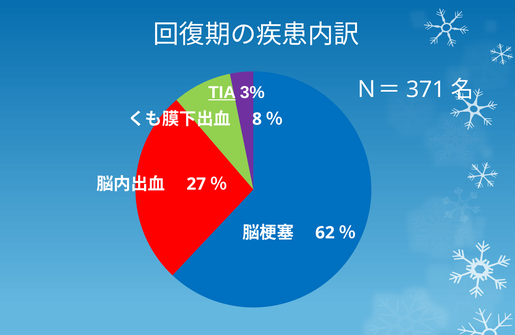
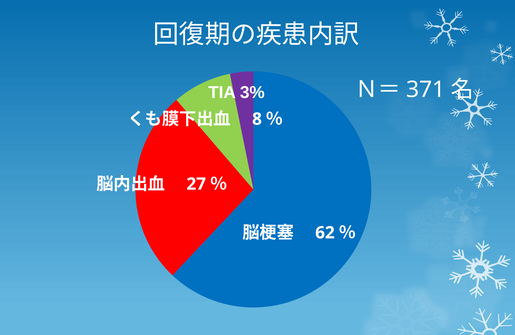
TIA underline: present -> none
